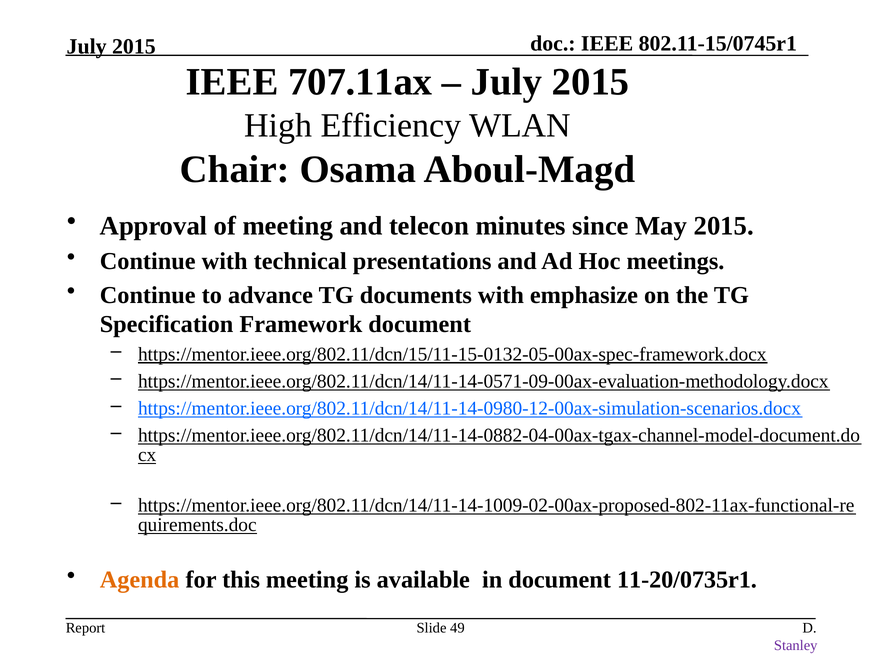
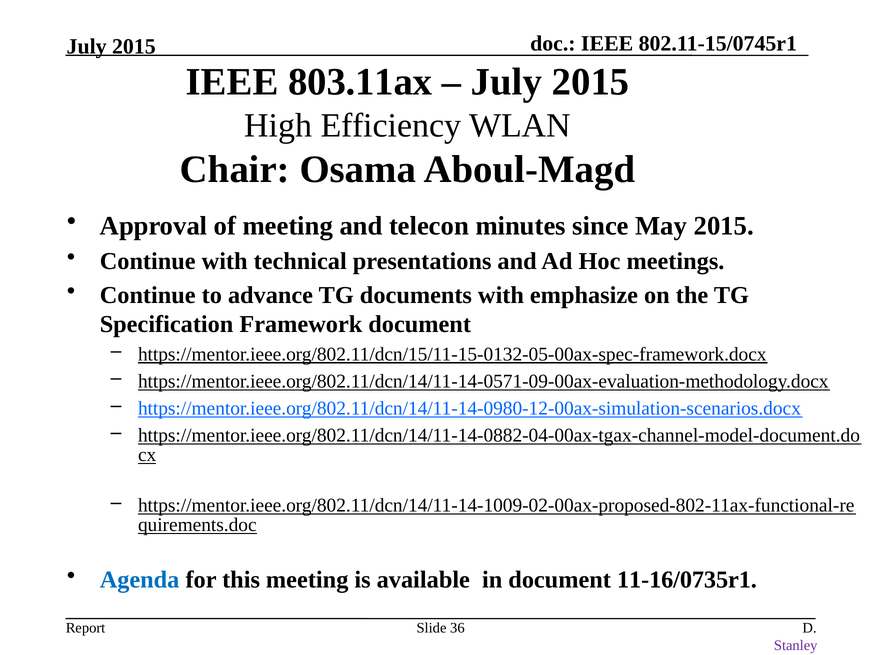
707.11ax: 707.11ax -> 803.11ax
Agenda colour: orange -> blue
11-20/0735r1: 11-20/0735r1 -> 11-16/0735r1
49: 49 -> 36
